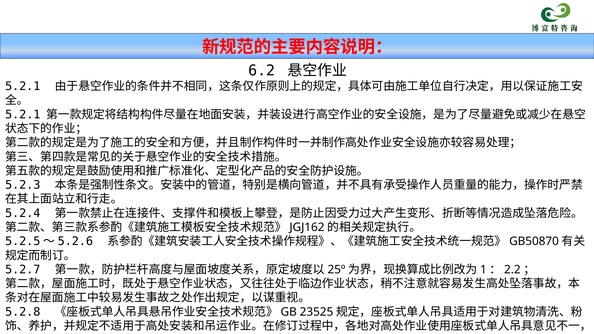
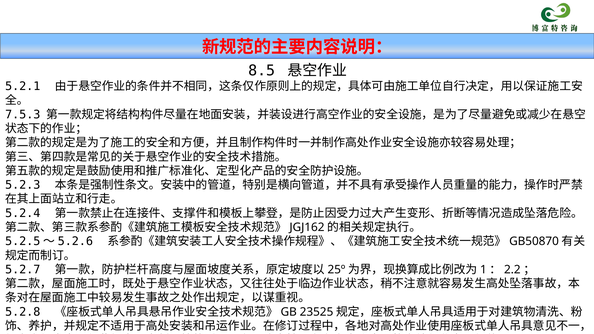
6.2: 6.2 -> 8.5
5.2.1 at (23, 115): 5.2.1 -> 7.5.3
